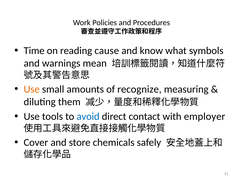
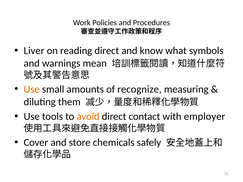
Time: Time -> Liver
reading cause: cause -> direct
avoid colour: blue -> orange
